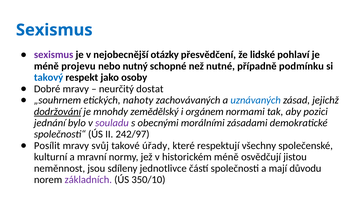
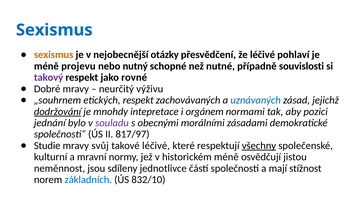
sexismus at (54, 55) colour: purple -> orange
že lidské: lidské -> léčivé
podmínku: podmínku -> souvislosti
takový colour: blue -> purple
osoby: osoby -> rovné
dostat: dostat -> výživu
etických nahoty: nahoty -> respekt
zemědělský: zemědělský -> intepretace
242/97: 242/97 -> 817/97
Posílit: Posílit -> Studie
takové úřady: úřady -> léčivé
všechny underline: none -> present
důvodu: důvodu -> stížnost
základních colour: purple -> blue
350/10: 350/10 -> 832/10
